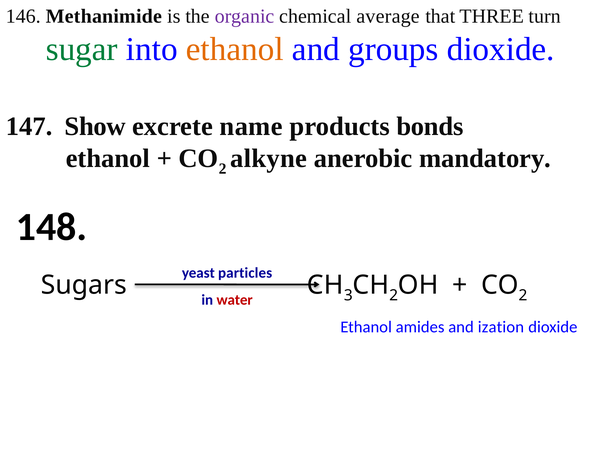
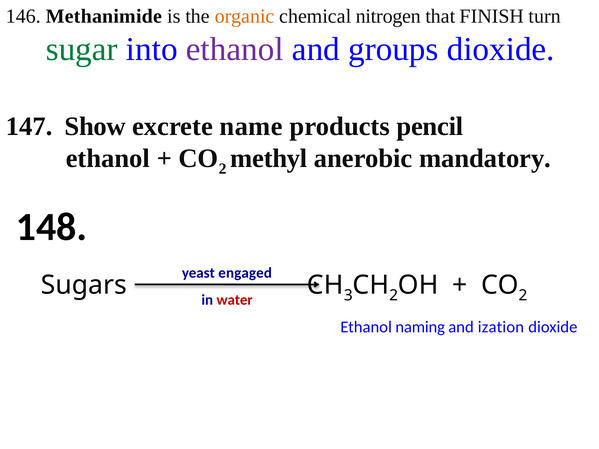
organic colour: purple -> orange
average: average -> nitrogen
THREE: THREE -> FINISH
ethanol at (235, 49) colour: orange -> purple
bonds: bonds -> pencil
alkyne: alkyne -> methyl
particles: particles -> engaged
amides: amides -> naming
